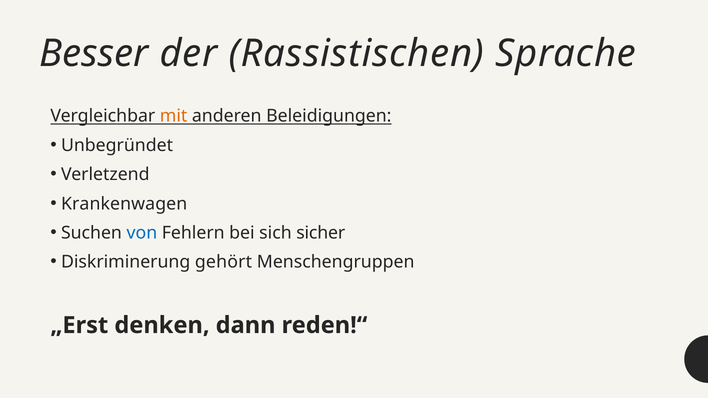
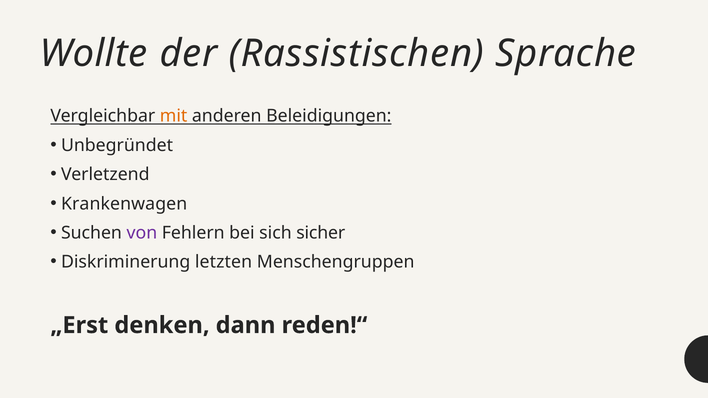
Besser: Besser -> Wollte
von colour: blue -> purple
gehört: gehört -> letzten
